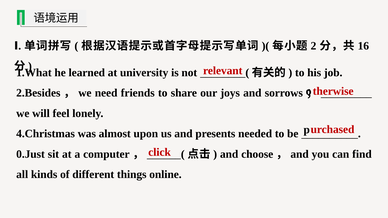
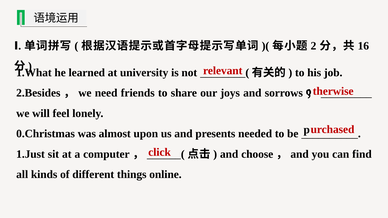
4.Christmas: 4.Christmas -> 0.Christmas
0.Just: 0.Just -> 1.Just
